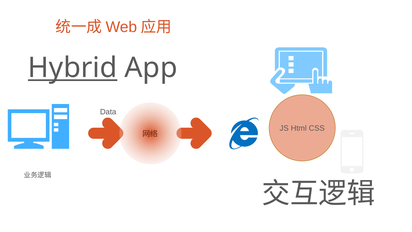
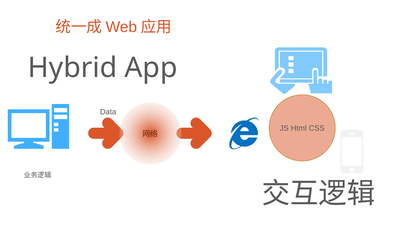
Hybrid underline: present -> none
